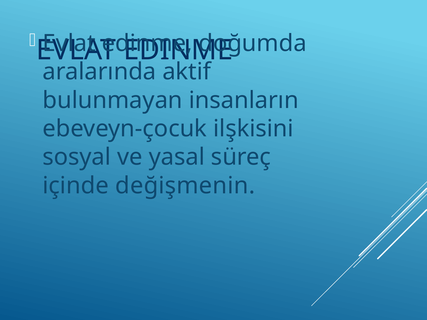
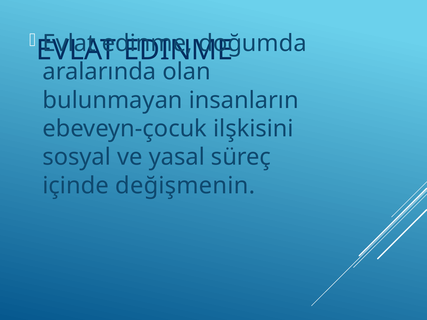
aktif: aktif -> olan
